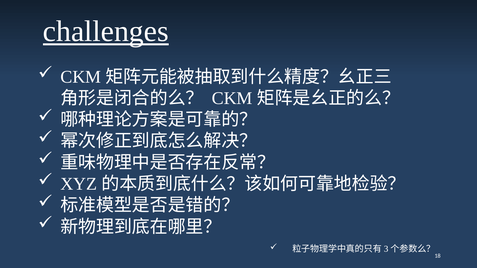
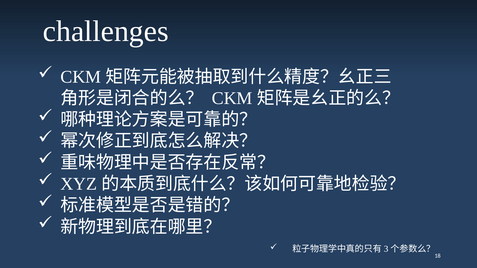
challenges underline: present -> none
